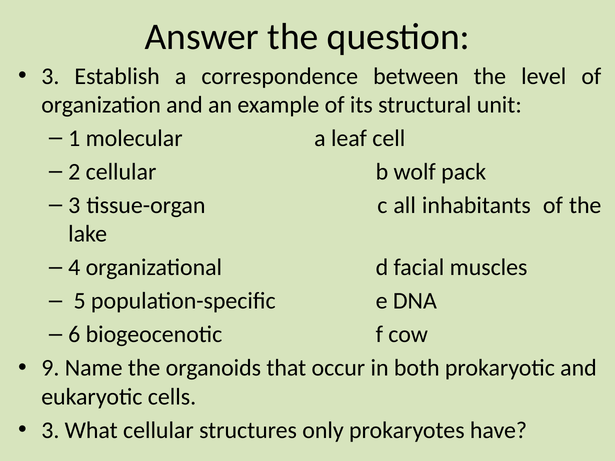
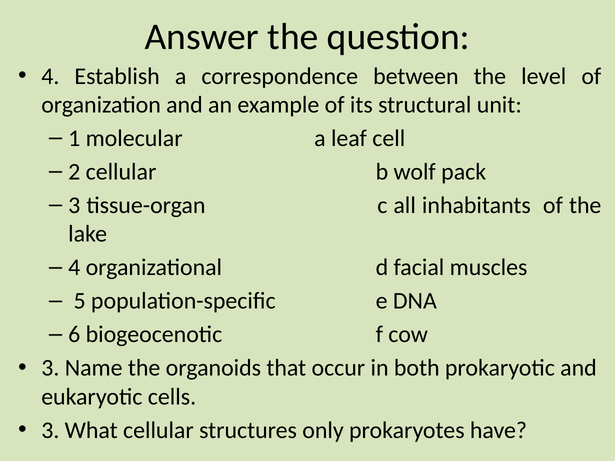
3 at (50, 76): 3 -> 4
9 at (50, 368): 9 -> 3
